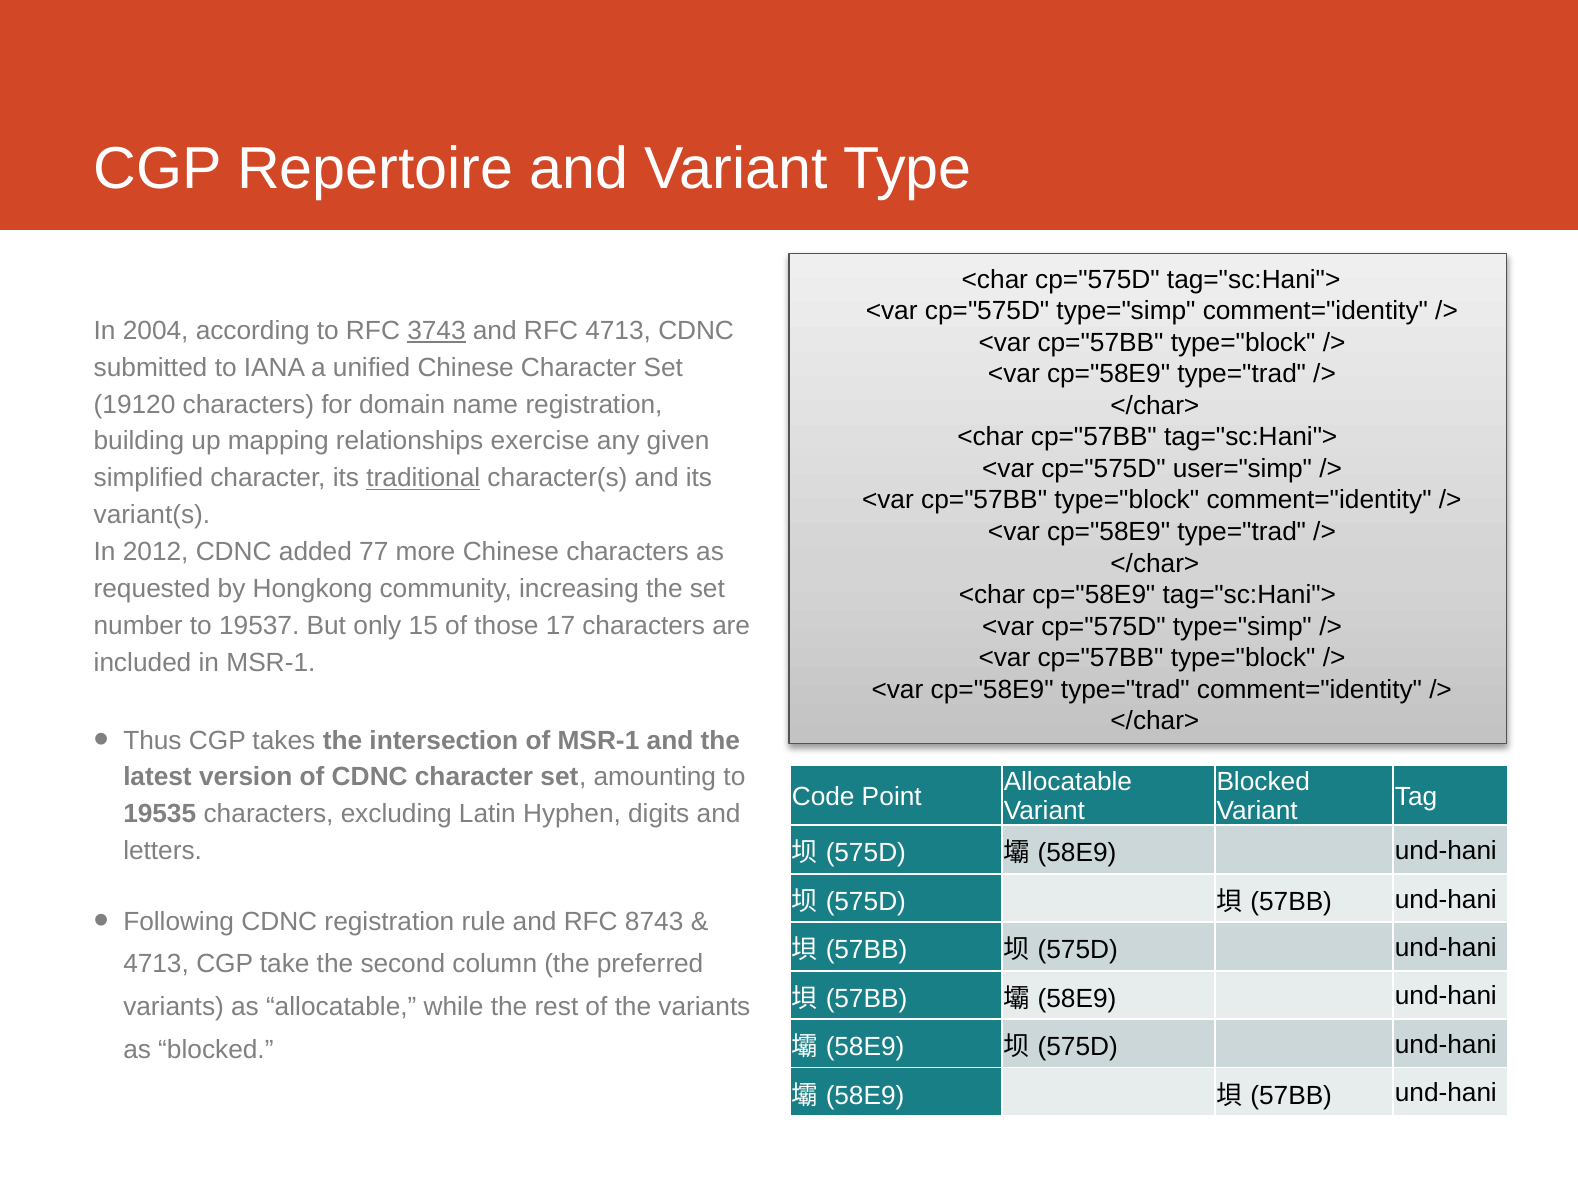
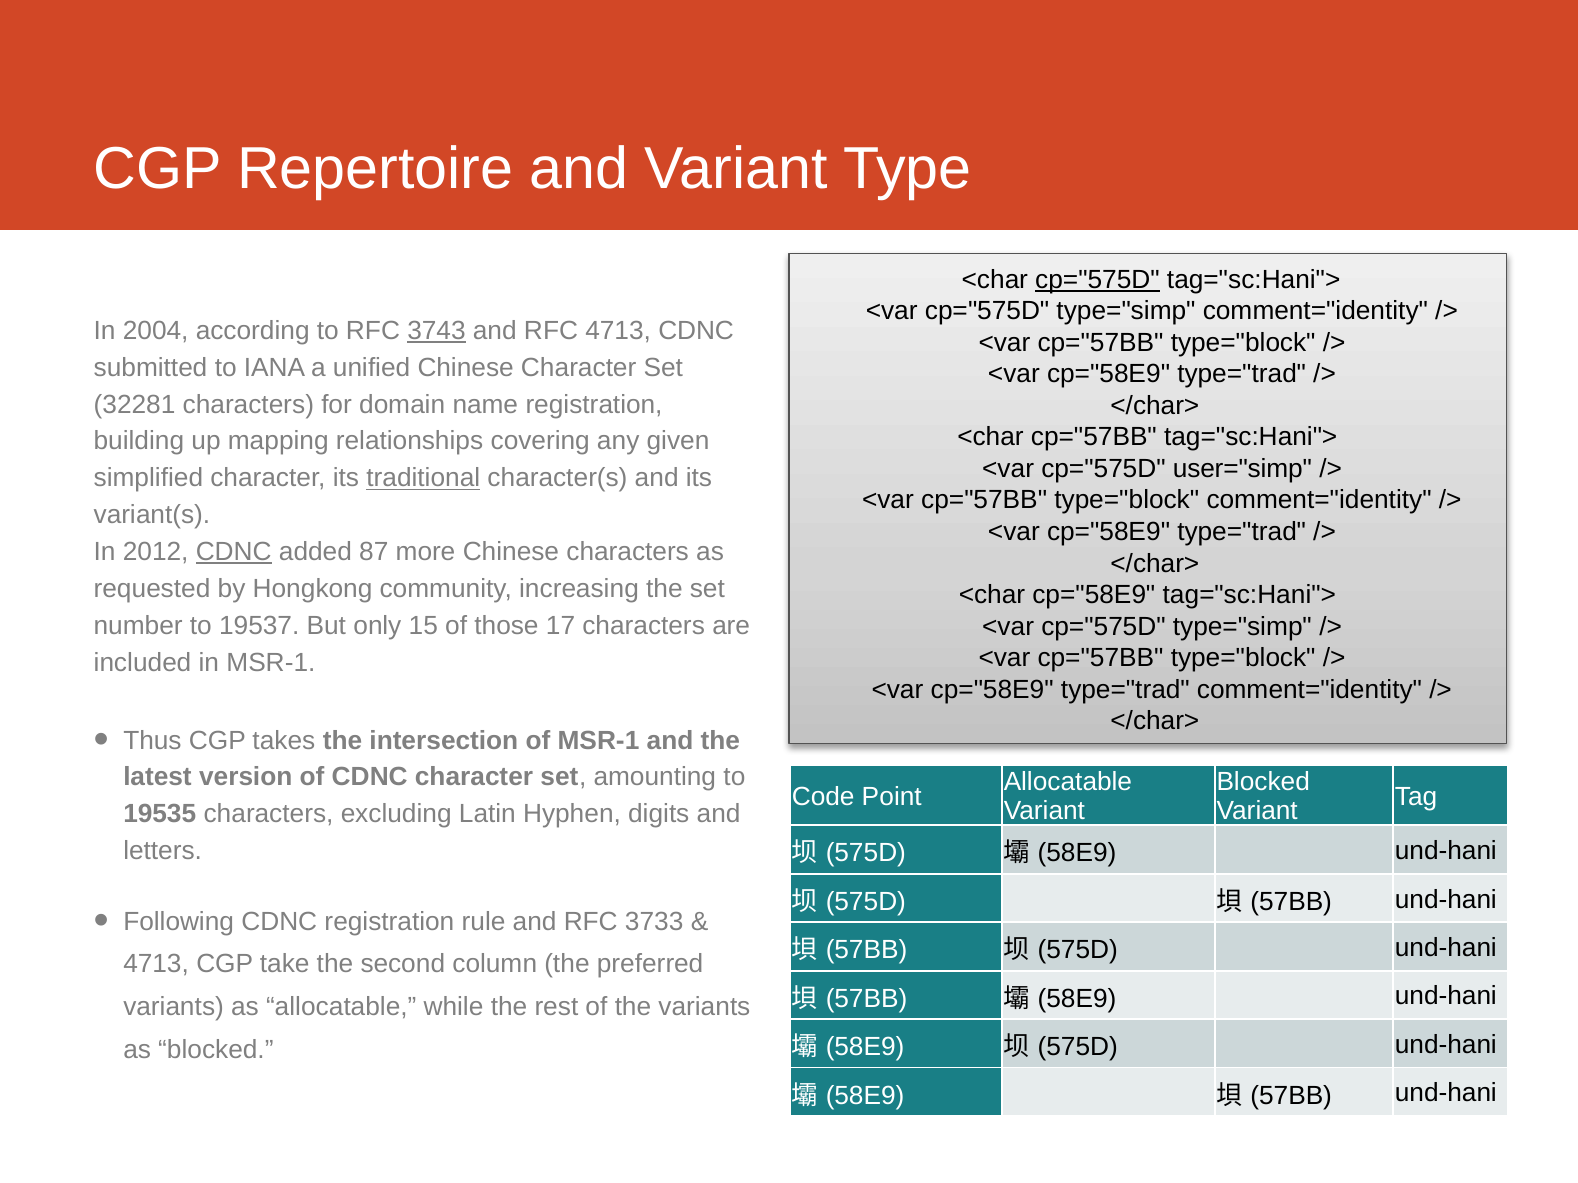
cp="575D at (1097, 280) underline: none -> present
19120: 19120 -> 32281
exercise: exercise -> covering
CDNC at (234, 552) underline: none -> present
77: 77 -> 87
8743: 8743 -> 3733
